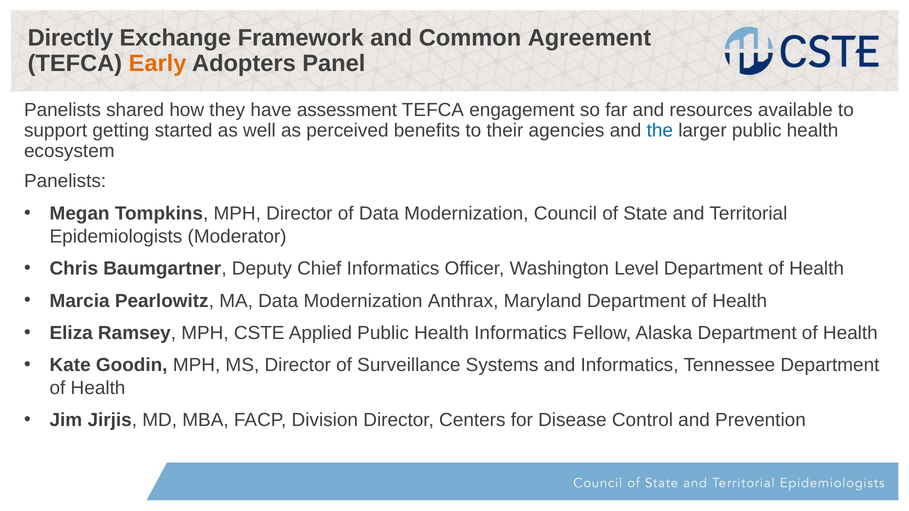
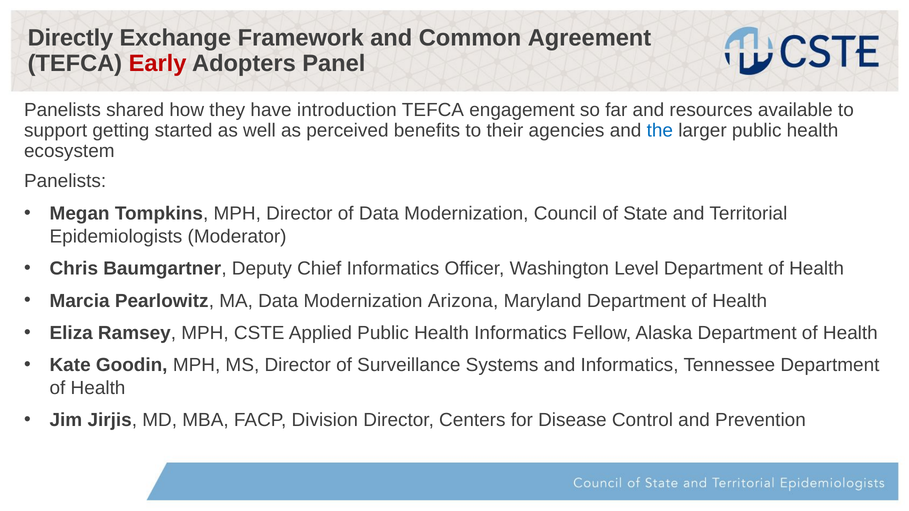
Early colour: orange -> red
assessment: assessment -> introduction
Anthrax: Anthrax -> Arizona
